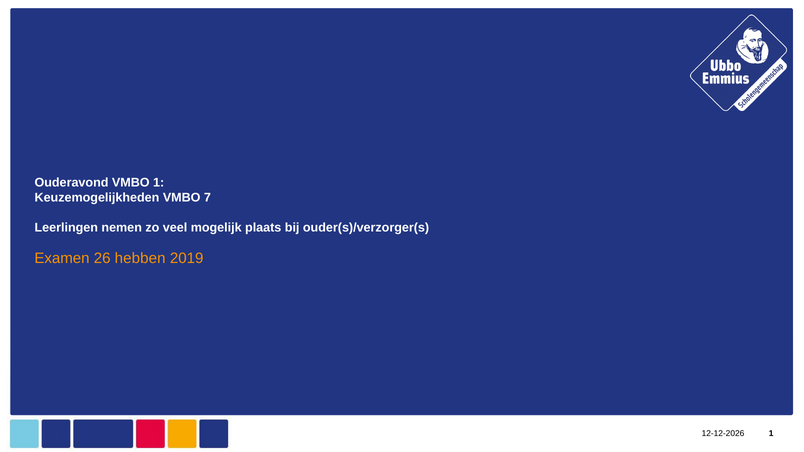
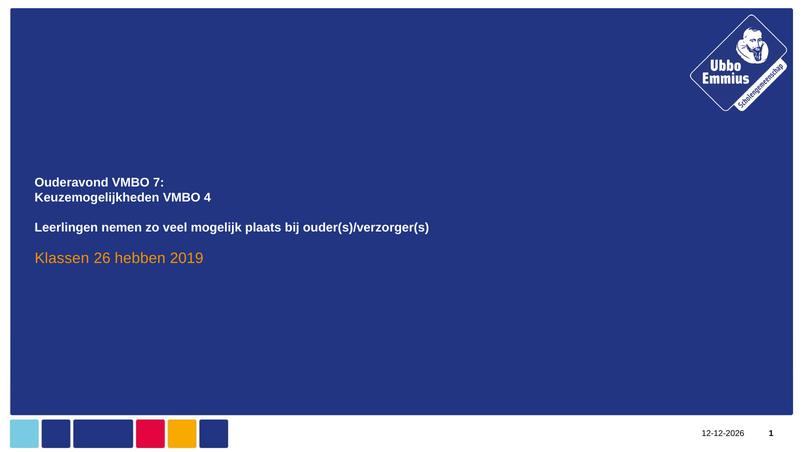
VMBO 1: 1 -> 7
7: 7 -> 4
Examen: Examen -> Klassen
